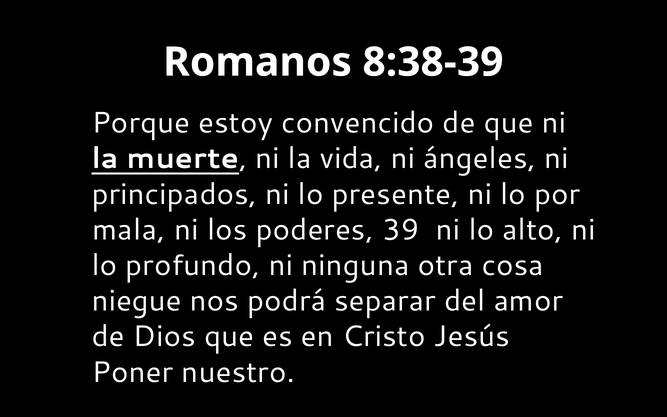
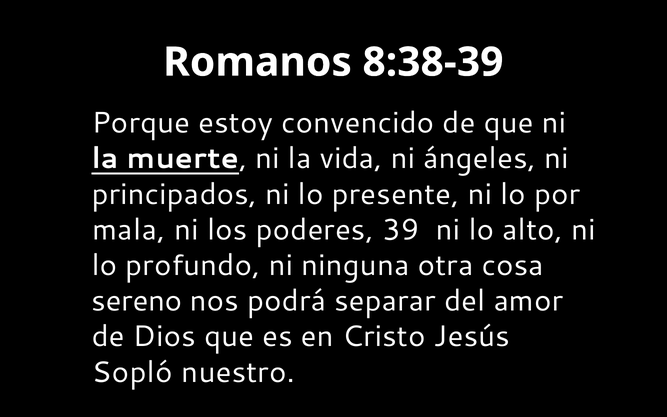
niegue: niegue -> sereno
Poner: Poner -> Sopló
